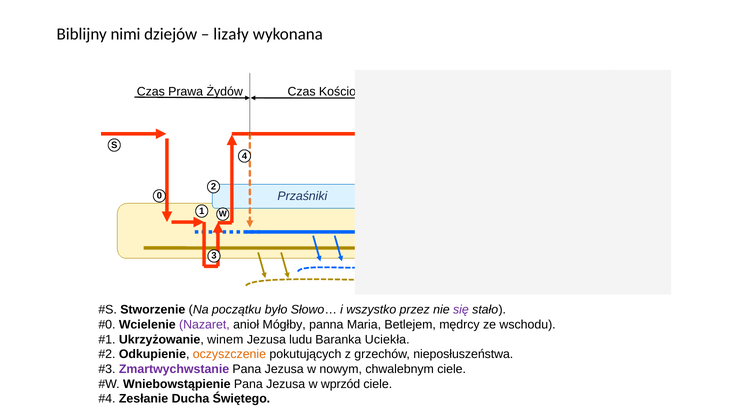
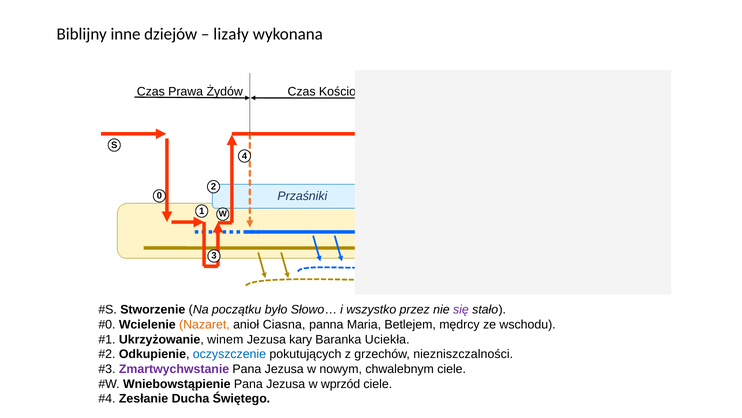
nimi: nimi -> inne
Nazaret colour: purple -> orange
Mógłby: Mógłby -> Ciasna
ludu: ludu -> kary
oczyszczenie colour: orange -> blue
nieposłuszeństwa: nieposłuszeństwa -> niezniszczalności
